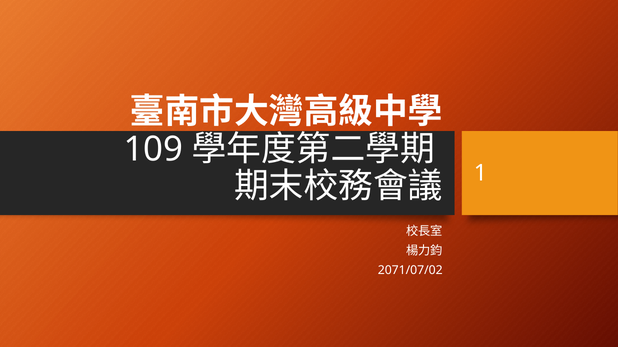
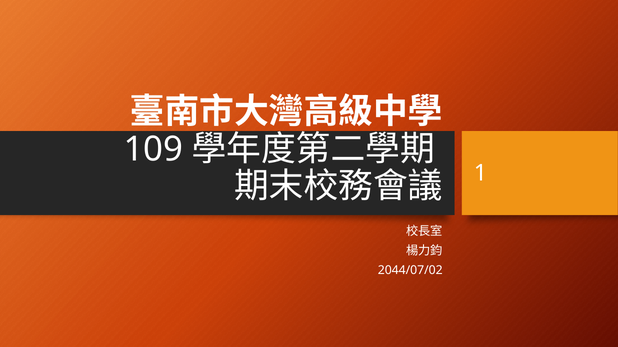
2071/07/02: 2071/07/02 -> 2044/07/02
